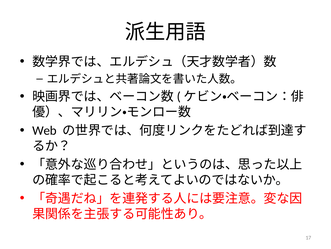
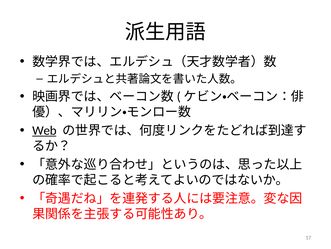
Web underline: none -> present
